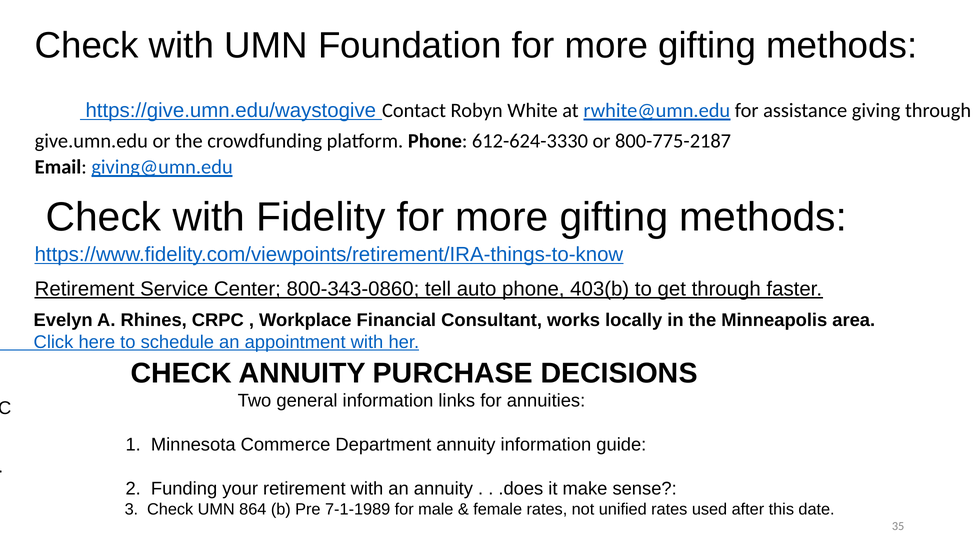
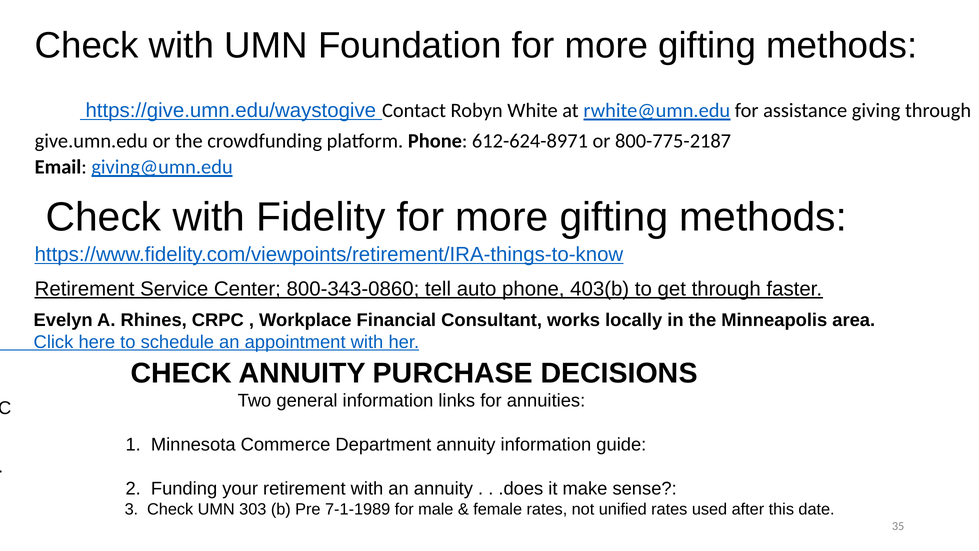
612-624-3330: 612-624-3330 -> 612-624-8971
864: 864 -> 303
